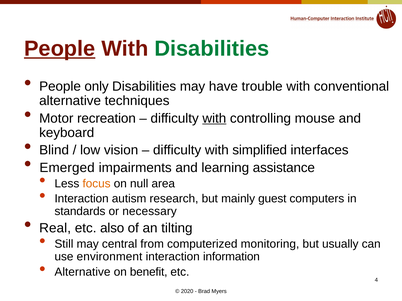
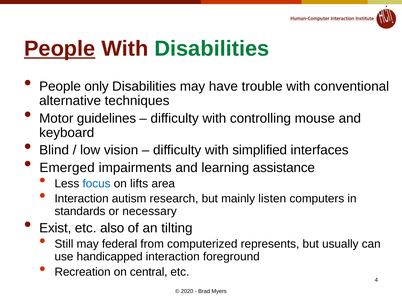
recreation: recreation -> guidelines
with at (214, 119) underline: present -> none
focus colour: orange -> blue
null: null -> lifts
guest: guest -> listen
Real: Real -> Exist
central: central -> federal
monitoring: monitoring -> represents
environment: environment -> handicapped
information: information -> foreground
Alternative at (83, 272): Alternative -> Recreation
benefit: benefit -> central
